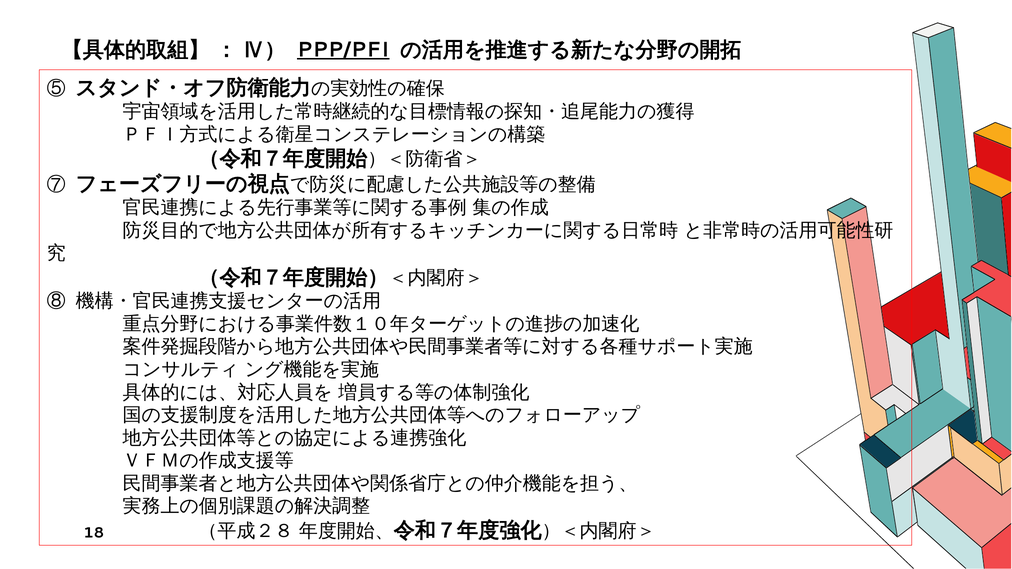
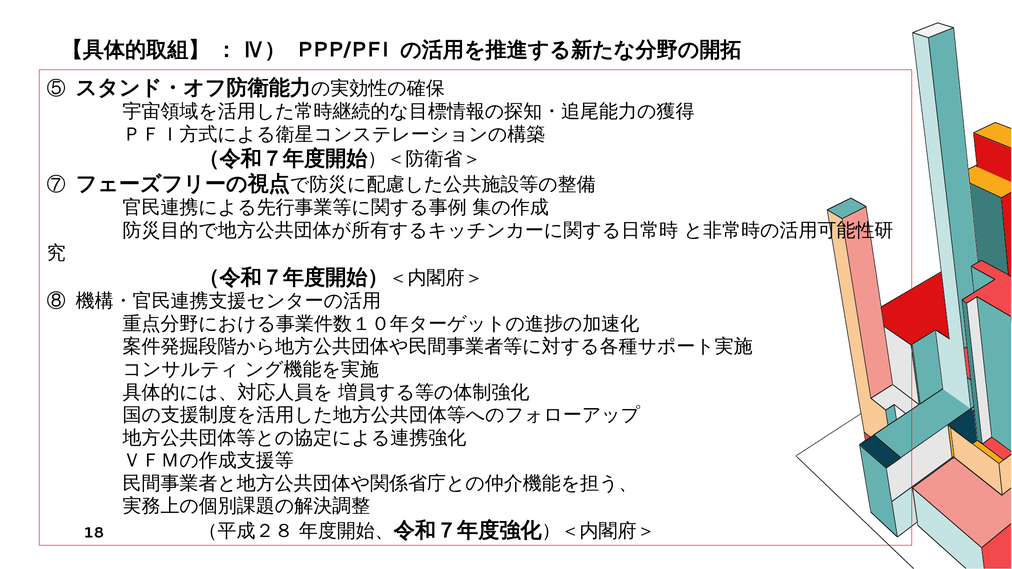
PPP/PFI underline: present -> none
